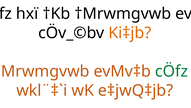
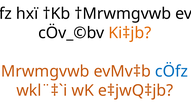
cÖfz at (171, 71) colour: green -> blue
